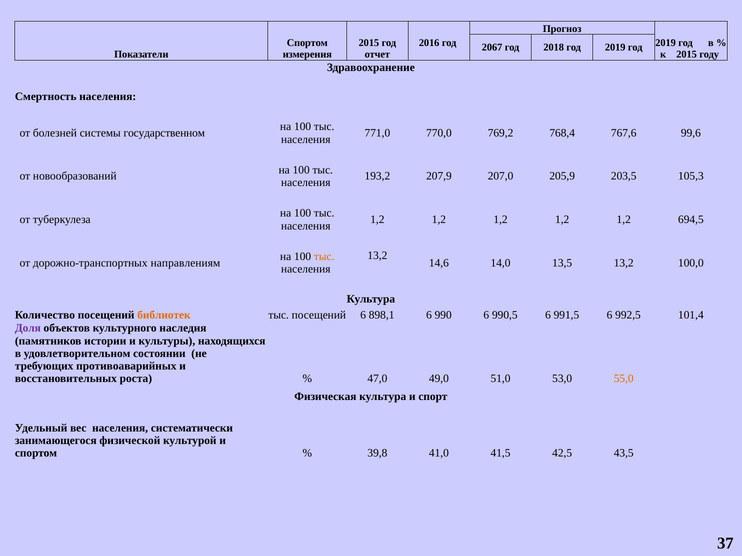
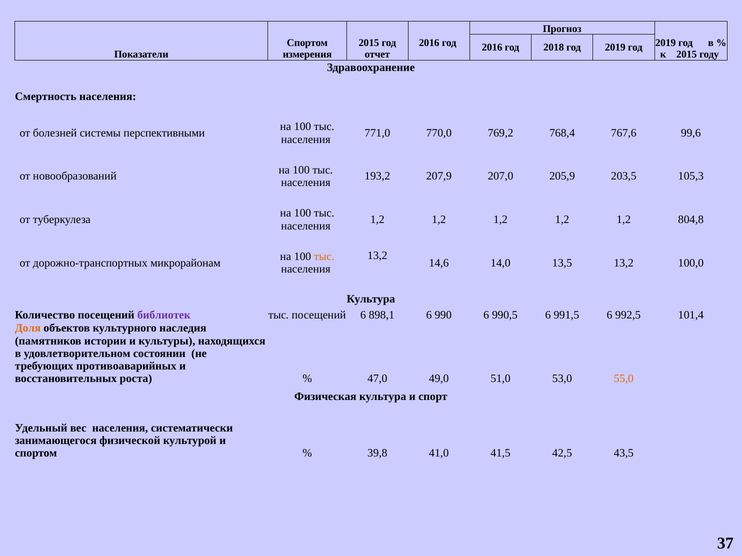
2067 at (492, 48): 2067 -> 2016
государственном: государственном -> перспективными
694,5: 694,5 -> 804,8
направлениям: направлениям -> микрорайонам
библиотек colour: orange -> purple
Доля colour: purple -> orange
